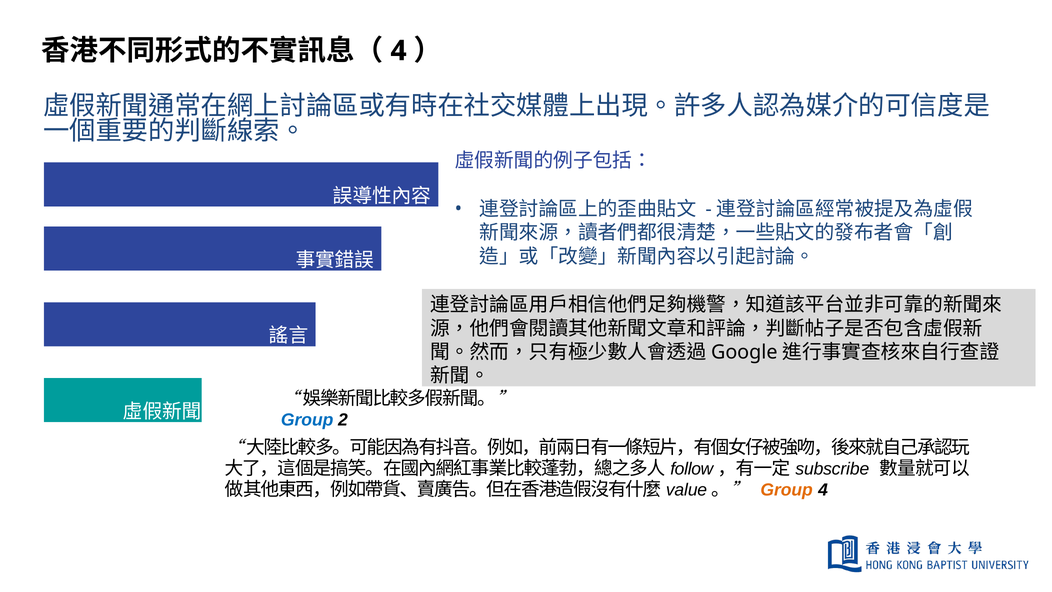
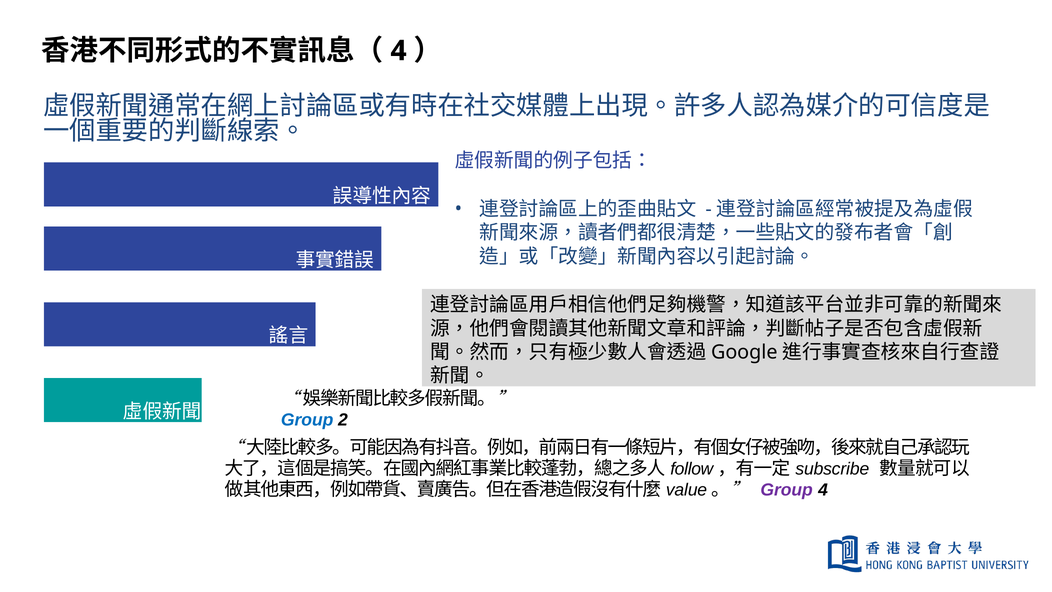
Group at (787, 490) colour: orange -> purple
